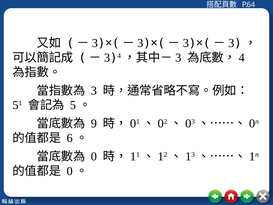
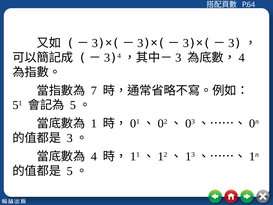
3 at (94, 90): 3 -> 7
9: 9 -> 1
6 at (70, 138): 6 -> 3
0 at (94, 156): 0 -> 4
0 at (70, 171): 0 -> 5
